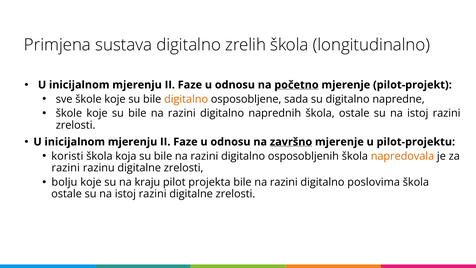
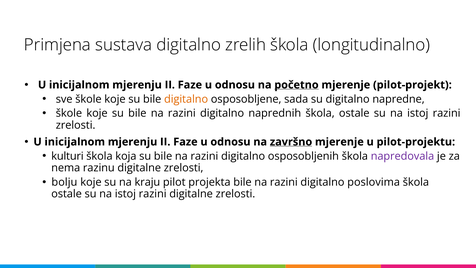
koristi: koristi -> kulturi
napredovala colour: orange -> purple
razini at (66, 168): razini -> nema
